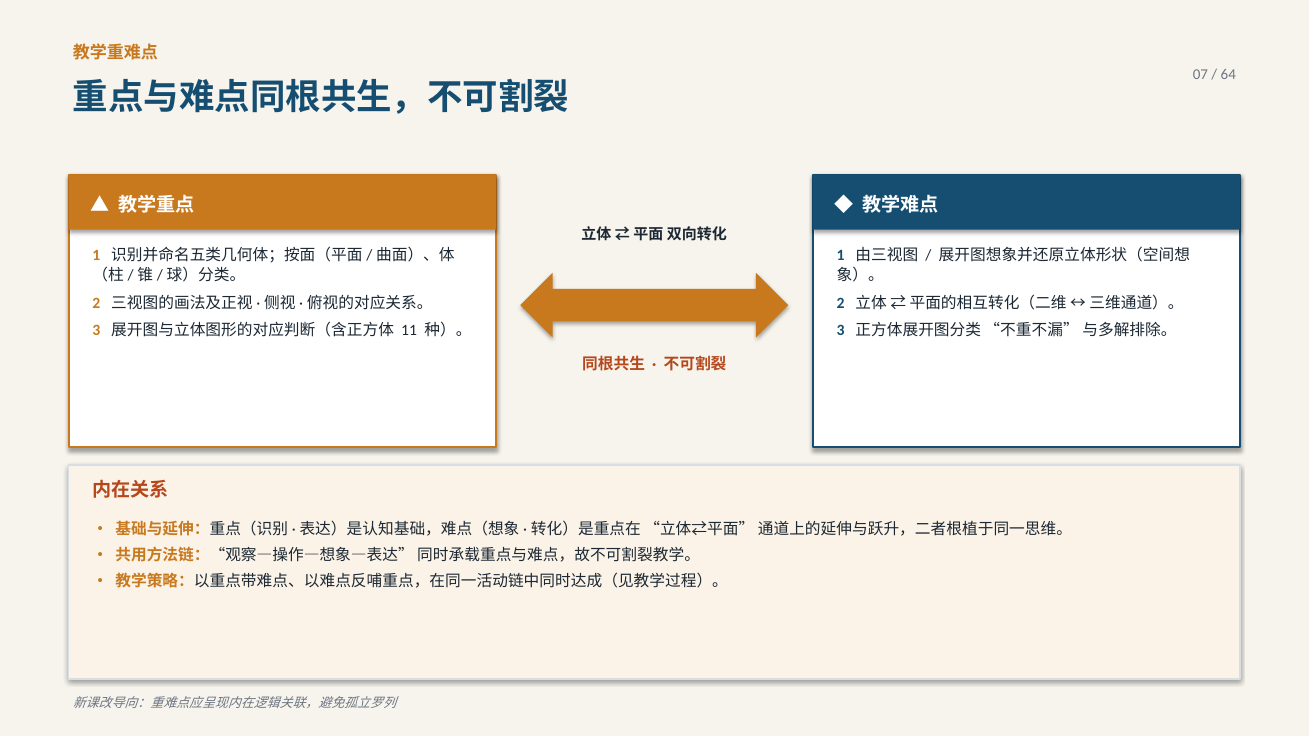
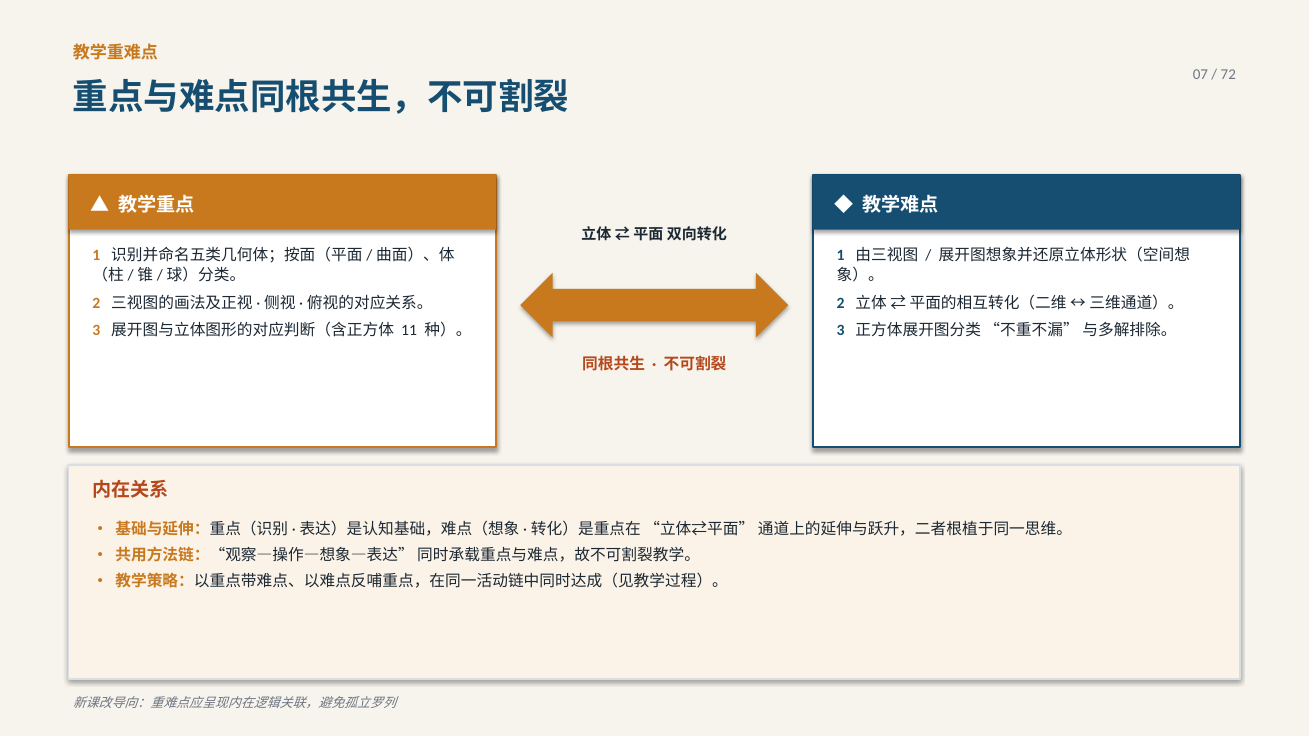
64: 64 -> 72
